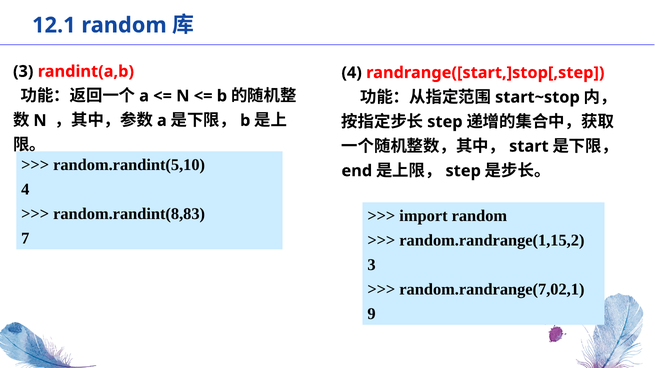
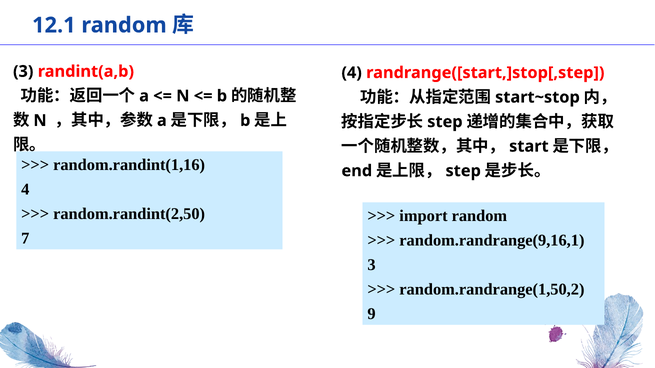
random.randint(5,10: random.randint(5,10 -> random.randint(1,16
random.randint(8,83: random.randint(8,83 -> random.randint(2,50
random.randrange(1,15,2: random.randrange(1,15,2 -> random.randrange(9,16,1
random.randrange(7,02,1: random.randrange(7,02,1 -> random.randrange(1,50,2
